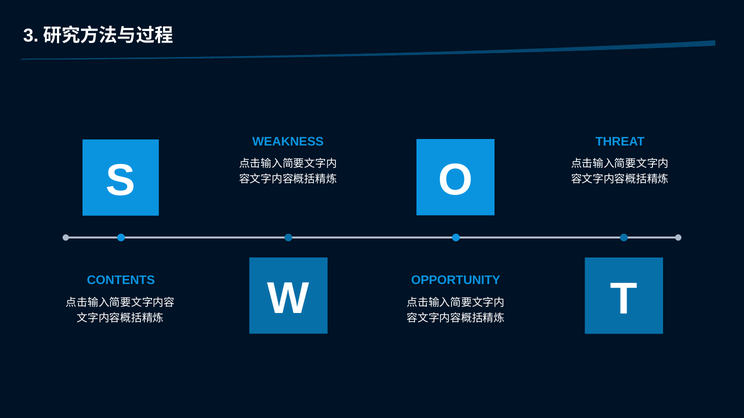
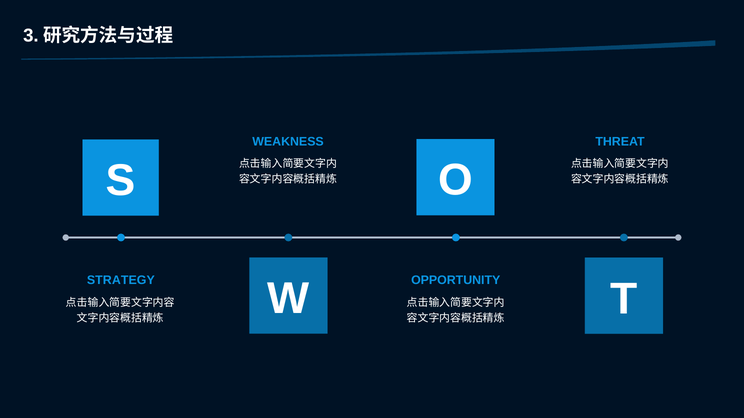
CONTENTS: CONTENTS -> STRATEGY
